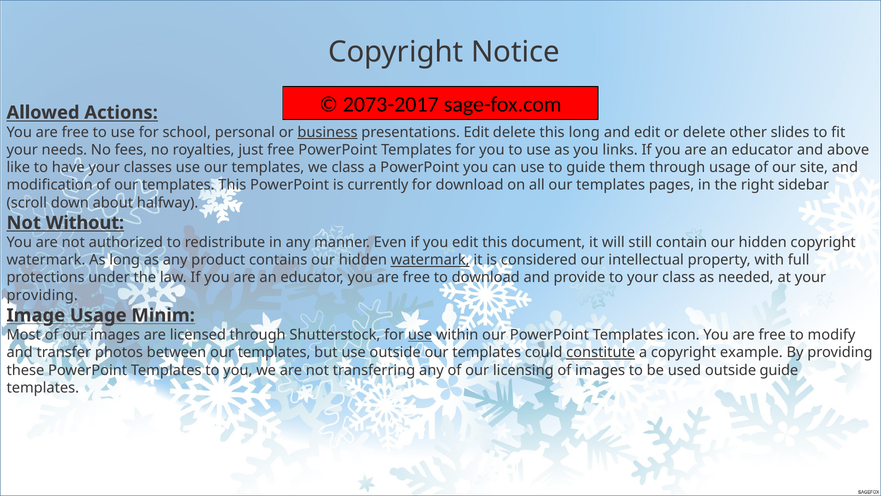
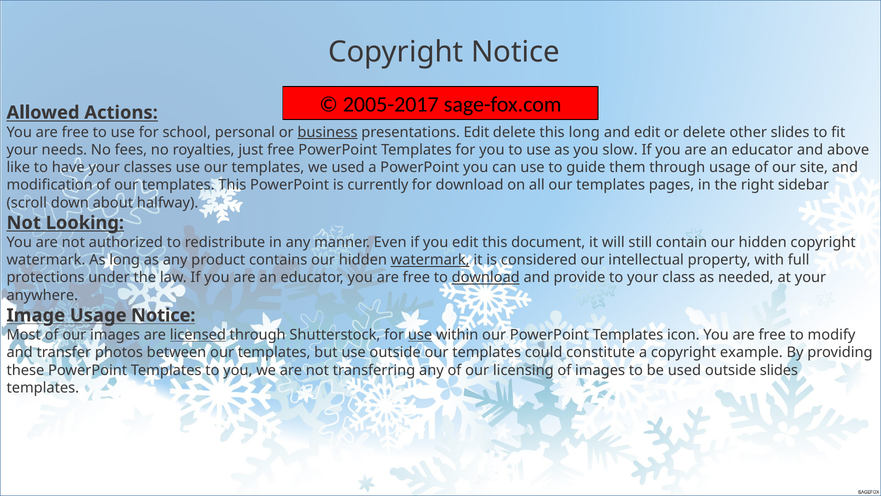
2073-2017: 2073-2017 -> 2005-2017
links: links -> slow
we class: class -> used
Without: Without -> Looking
download at (486, 277) underline: none -> present
providing at (42, 295): providing -> anywhere
Usage Minim: Minim -> Notice
licensed underline: none -> present
constitute underline: present -> none
outside guide: guide -> slides
